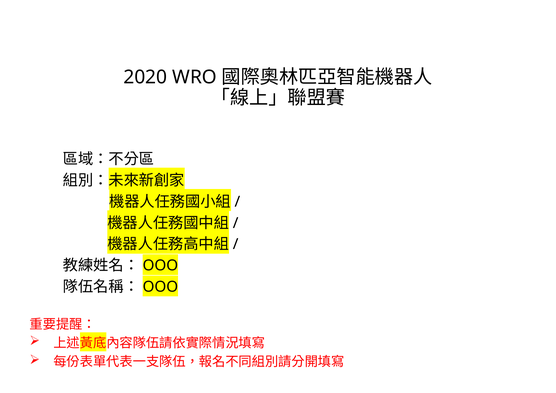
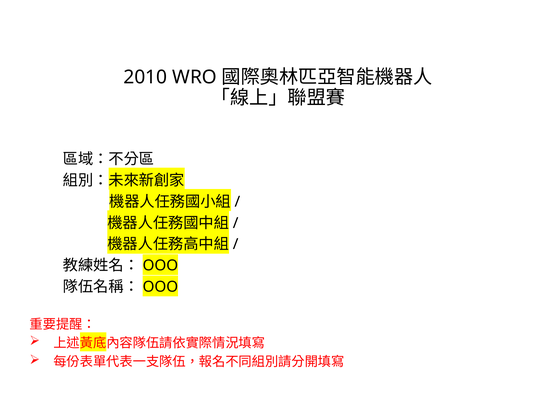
2020: 2020 -> 2010
